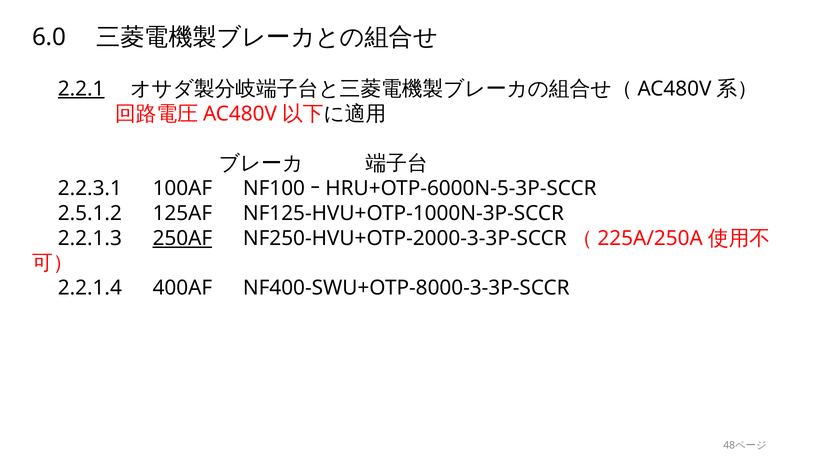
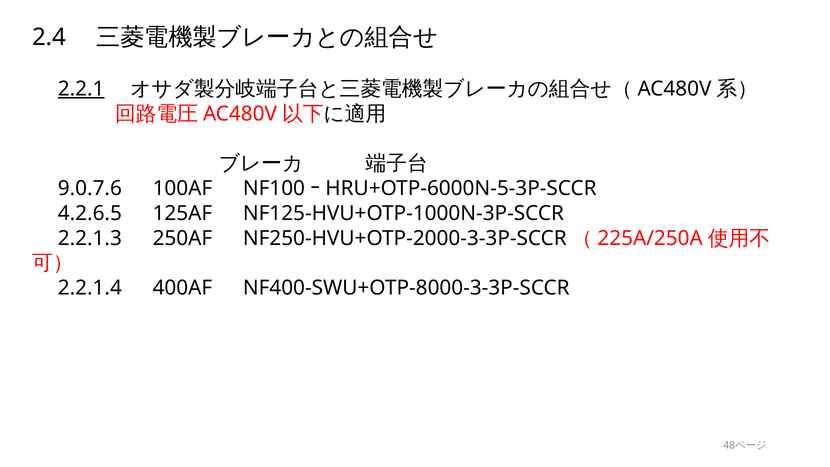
6.0: 6.0 -> 2.4
2.2.3.1: 2.2.3.1 -> 9.0.7.6
2.5.1.2: 2.5.1.2 -> 4.2.6.5
250AF underline: present -> none
